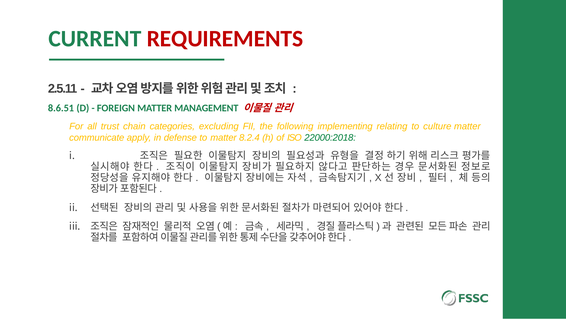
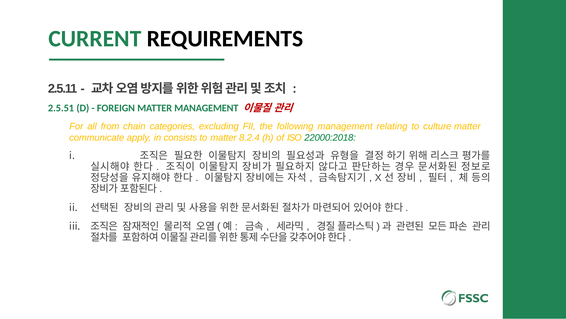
REQUIREMENTS colour: red -> black
8.6.51: 8.6.51 -> 2.5.51
trust: trust -> from
following implementing: implementing -> management
defense: defense -> consists
